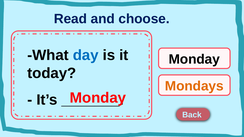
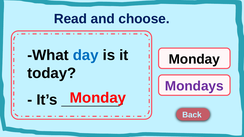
Mondays colour: orange -> purple
